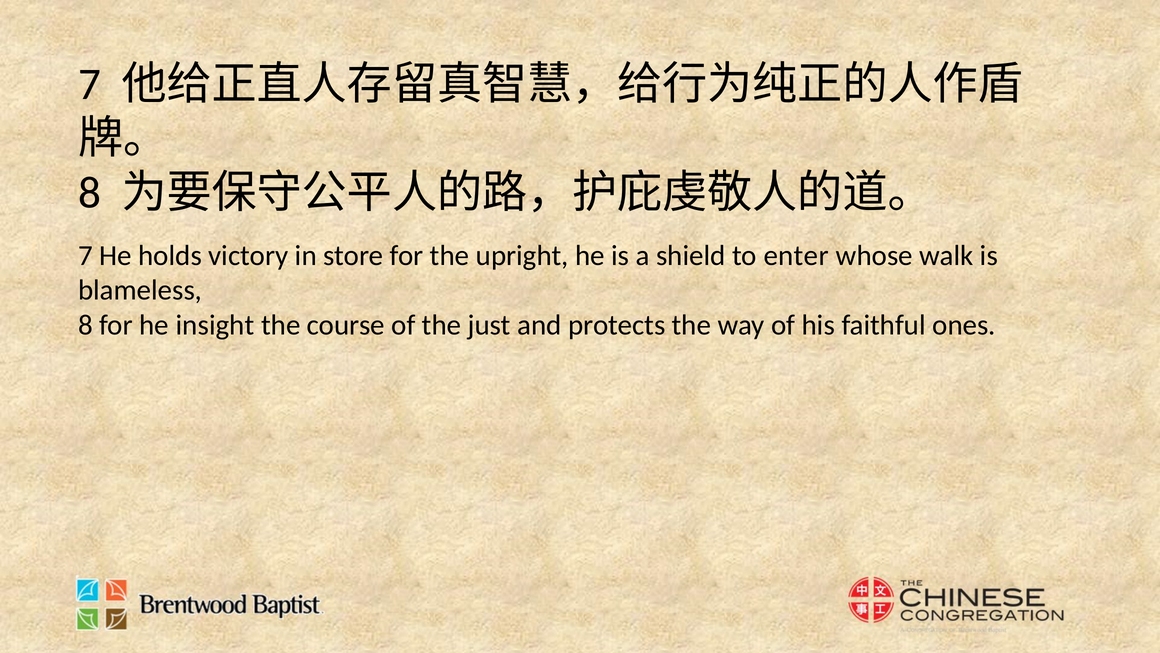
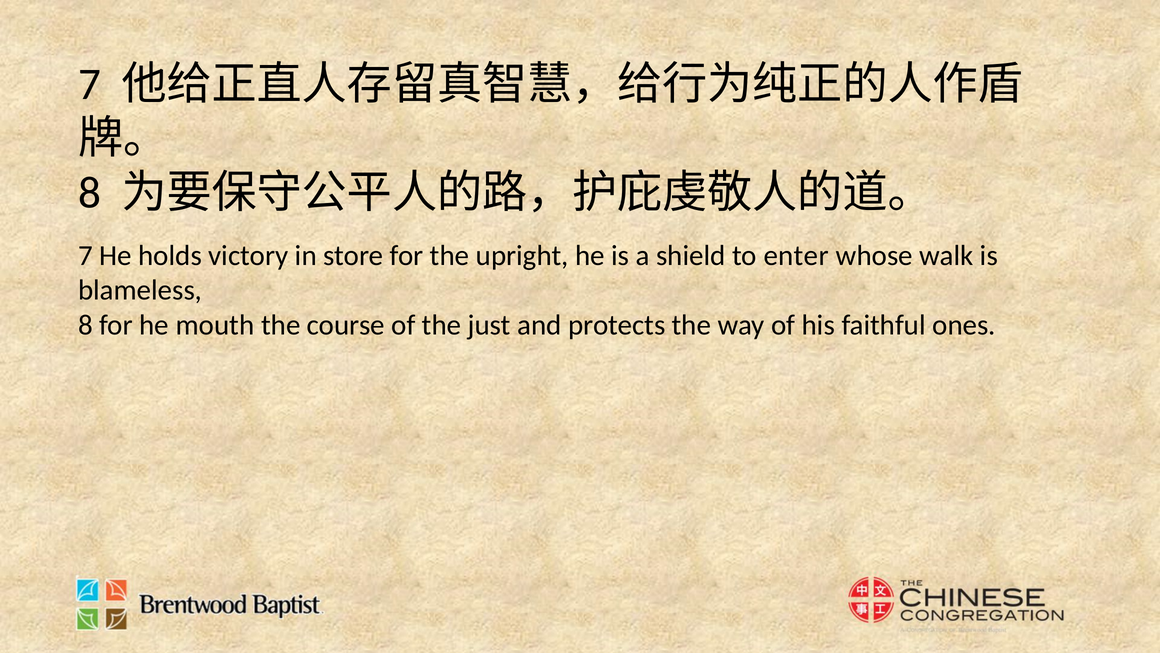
insight: insight -> mouth
